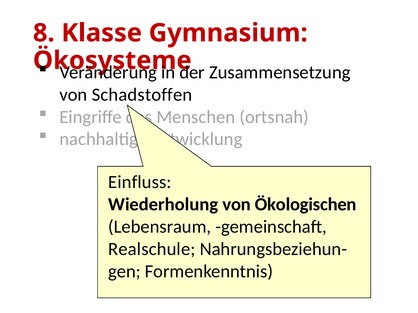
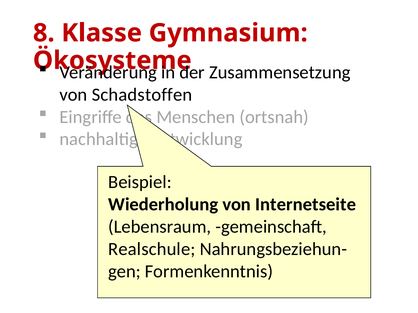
Einfluss: Einfluss -> Beispiel
Ökologischen: Ökologischen -> Internetseite
